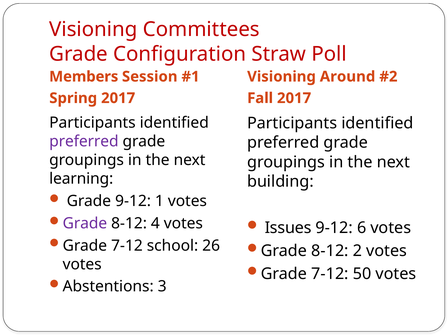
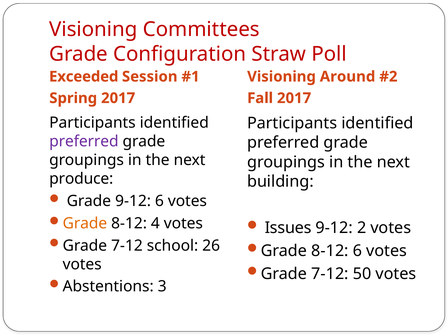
Members: Members -> Exceeded
learning: learning -> produce
9-12 1: 1 -> 6
Grade at (85, 223) colour: purple -> orange
6: 6 -> 2
8-12 2: 2 -> 6
